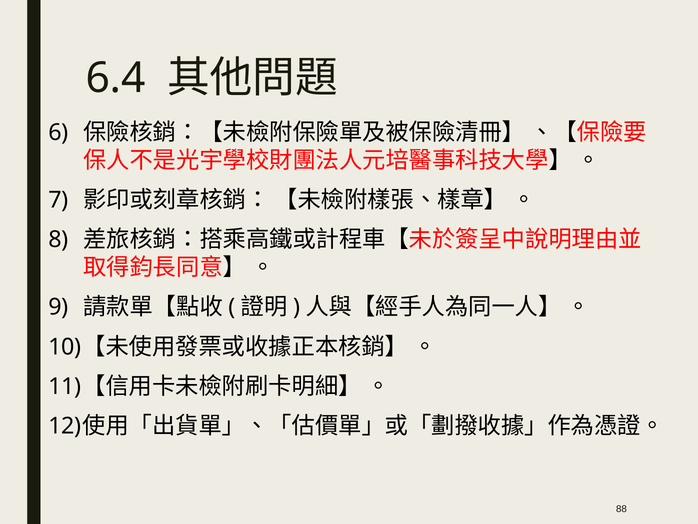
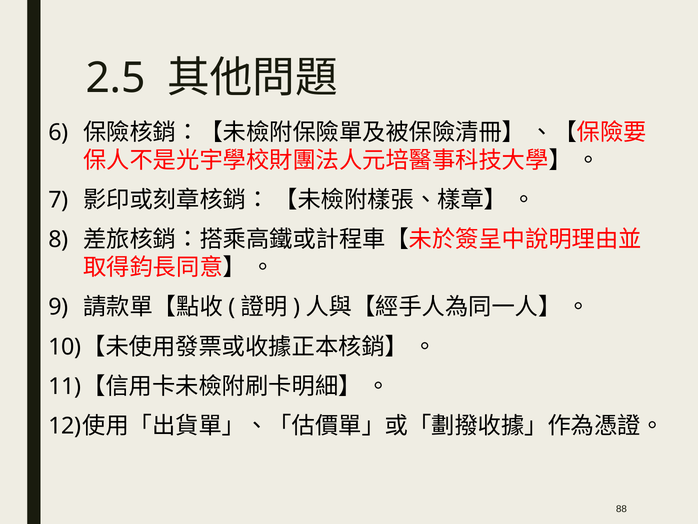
6.4: 6.4 -> 2.5
